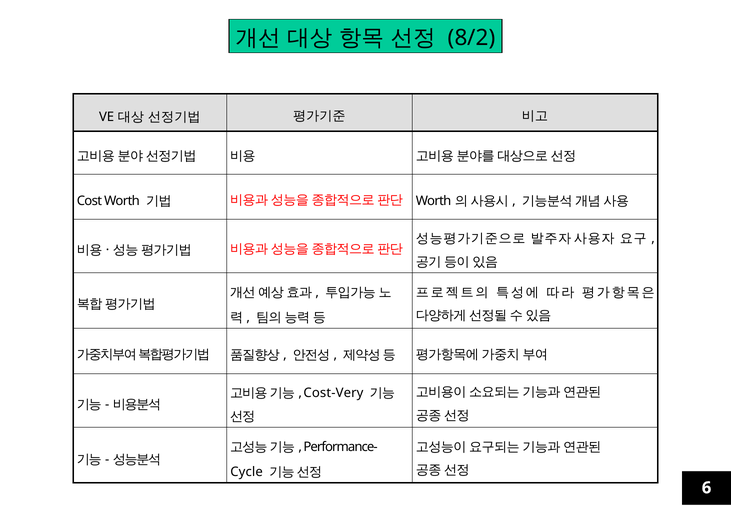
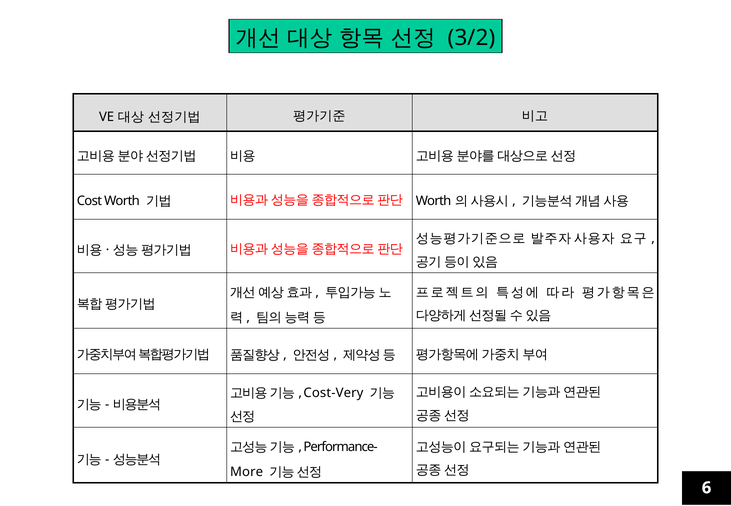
8/2: 8/2 -> 3/2
Cycle: Cycle -> More
